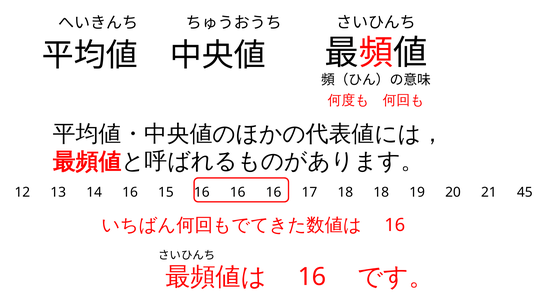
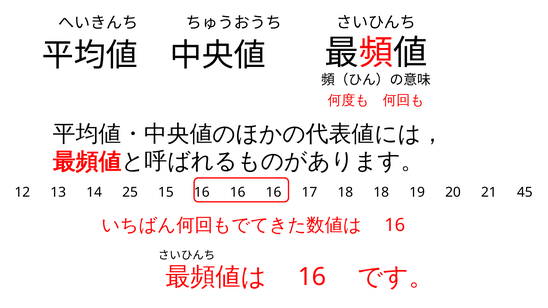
14 16: 16 -> 25
